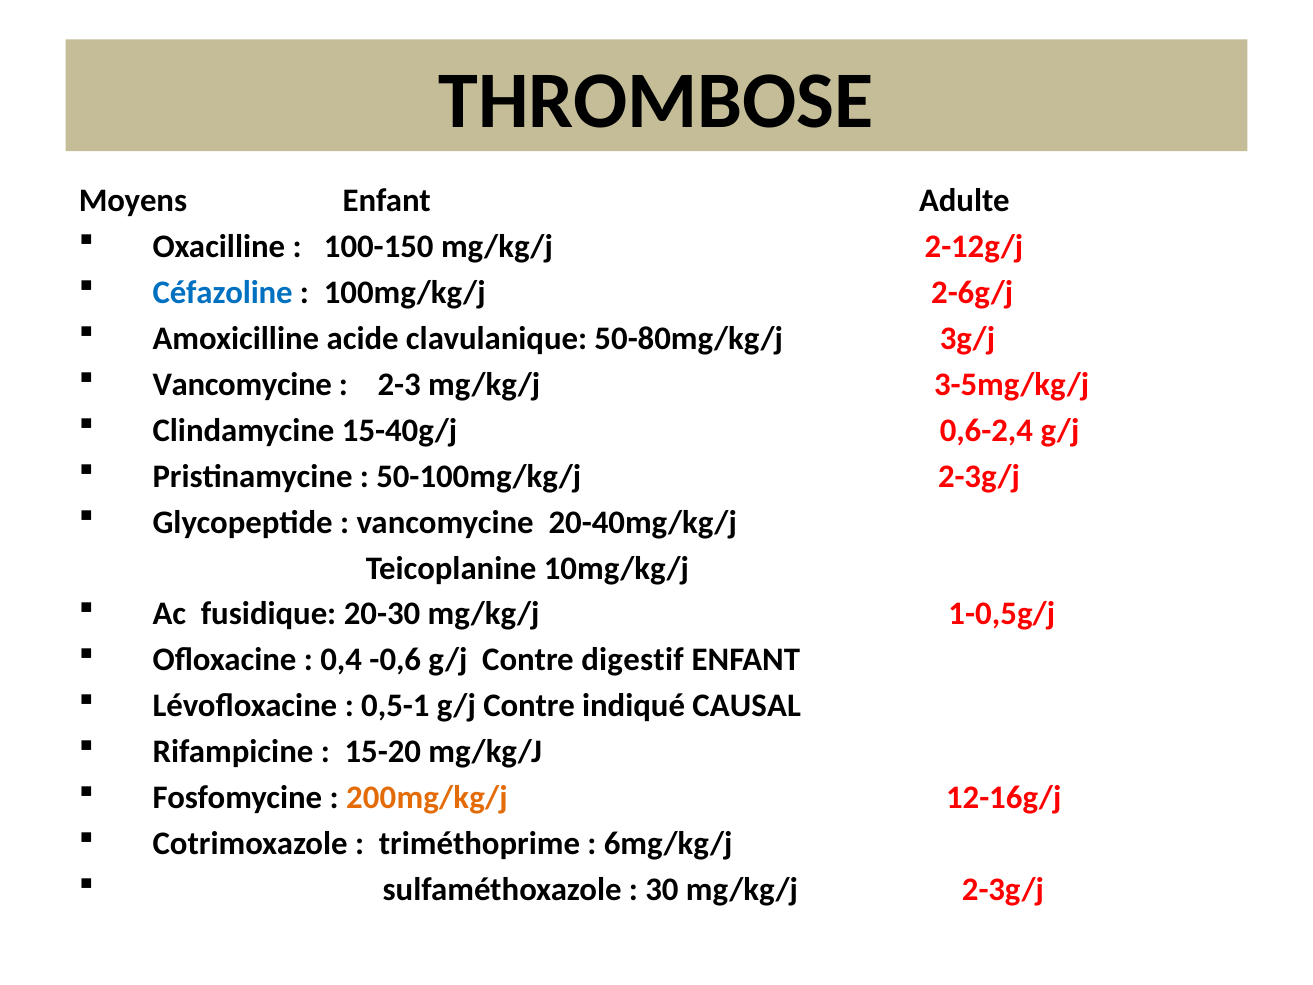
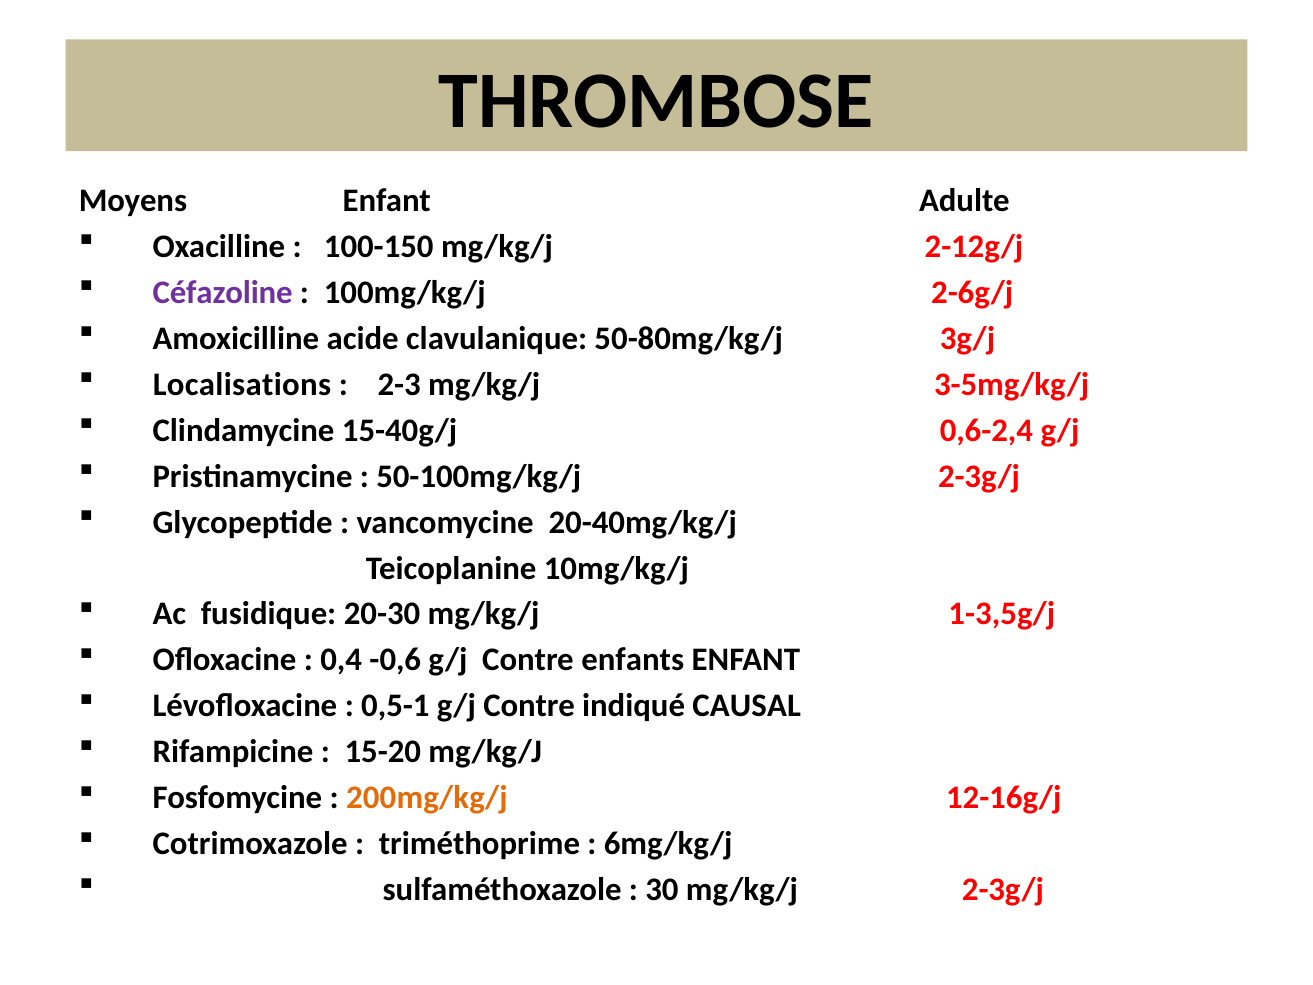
Céfazoline colour: blue -> purple
Vancomycine at (242, 384): Vancomycine -> Localisations
1-0,5g/j: 1-0,5g/j -> 1-3,5g/j
digestif: digestif -> enfants
